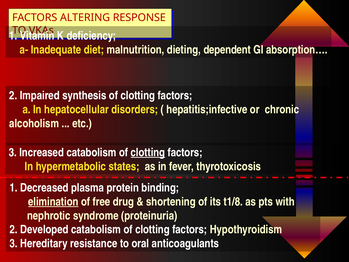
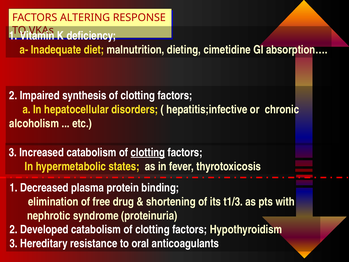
dependent: dependent -> cimetidine
elimination underline: present -> none
t1/8: t1/8 -> t1/3
